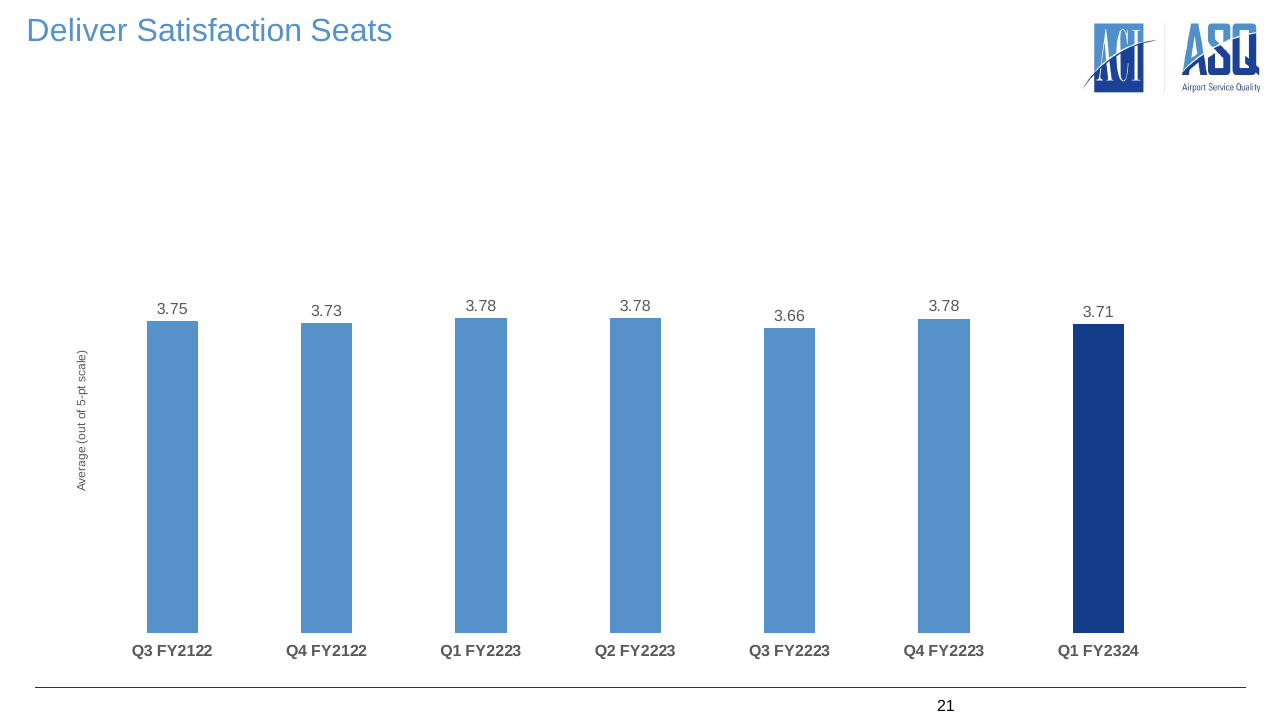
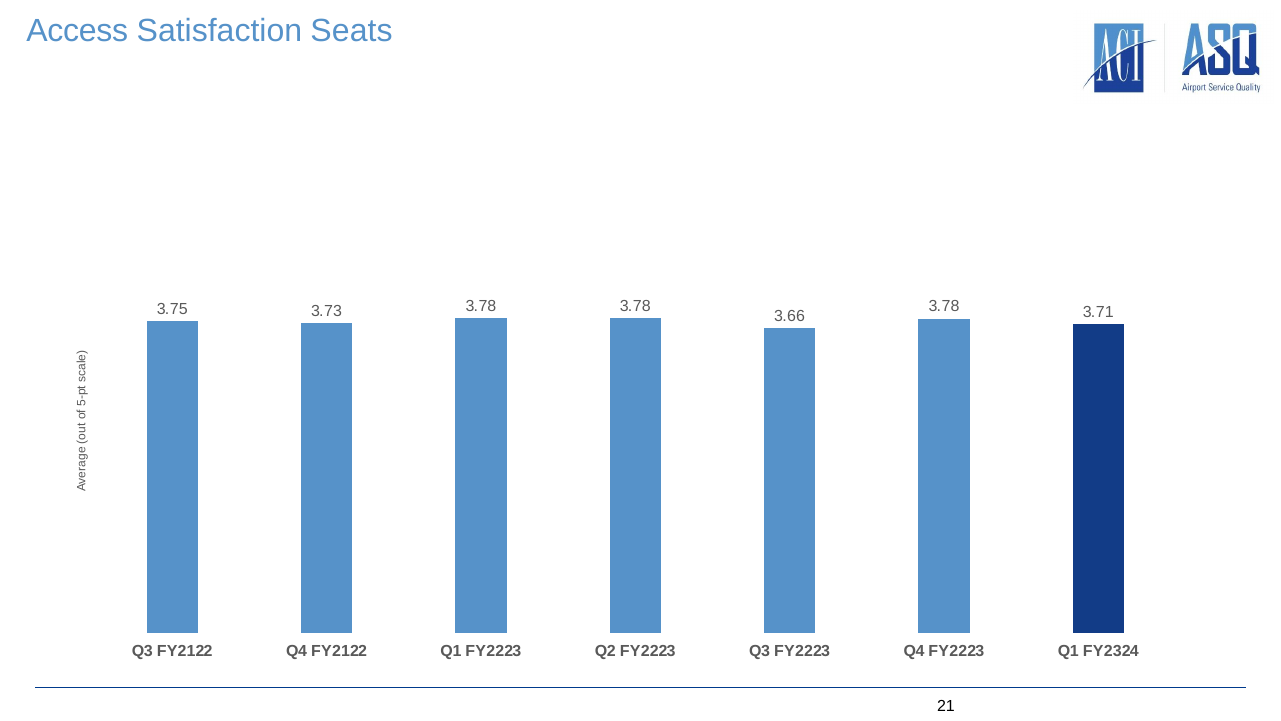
Deliver: Deliver -> Access
